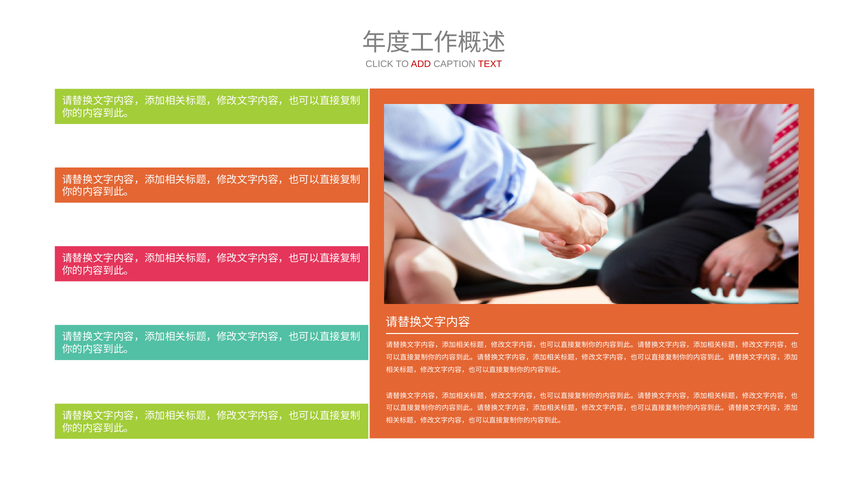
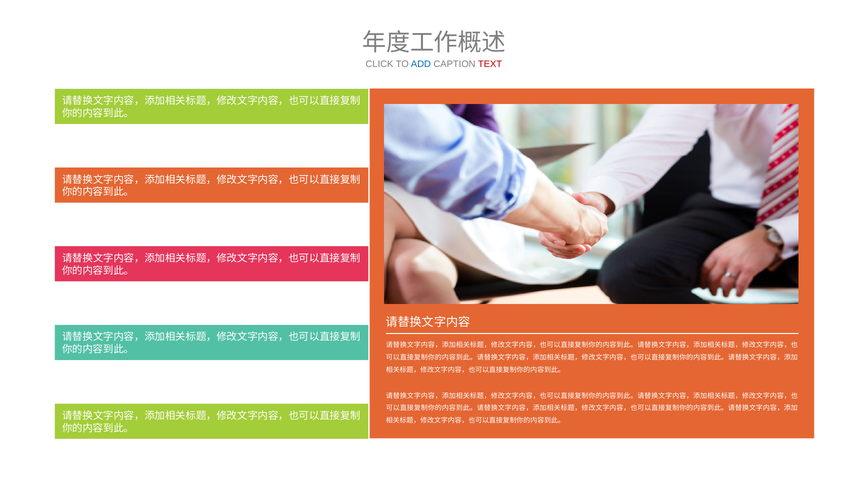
ADD colour: red -> blue
